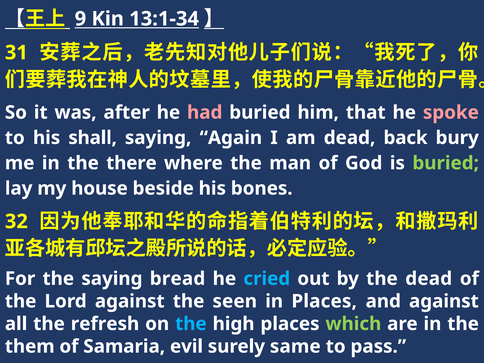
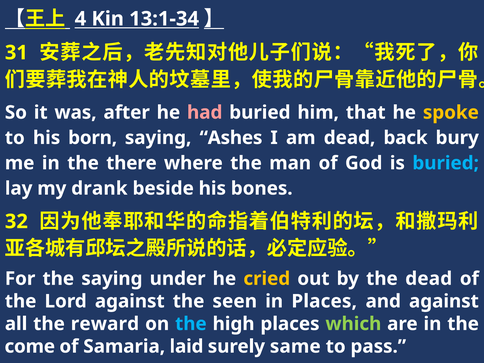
9: 9 -> 4
spoke colour: pink -> yellow
shall: shall -> born
Again: Again -> Ashes
buried at (446, 163) colour: light green -> light blue
house: house -> drank
bread: bread -> under
cried colour: light blue -> yellow
refresh: refresh -> reward
them: them -> come
evil: evil -> laid
